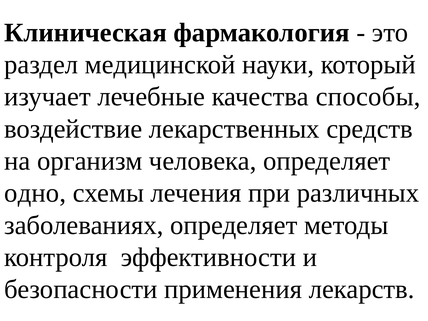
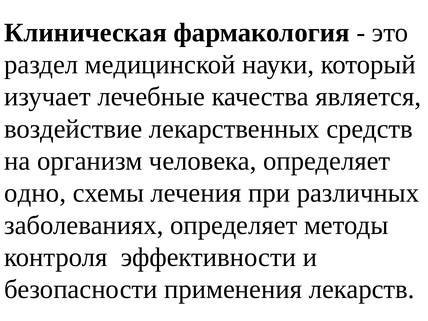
способы: способы -> является
